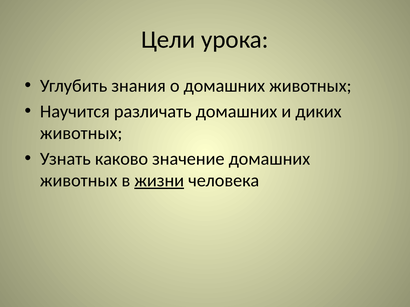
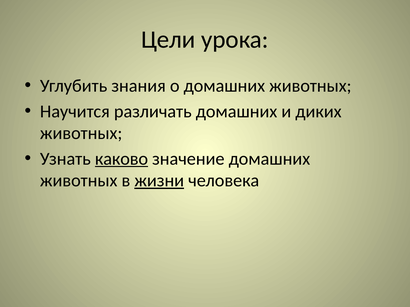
каково underline: none -> present
